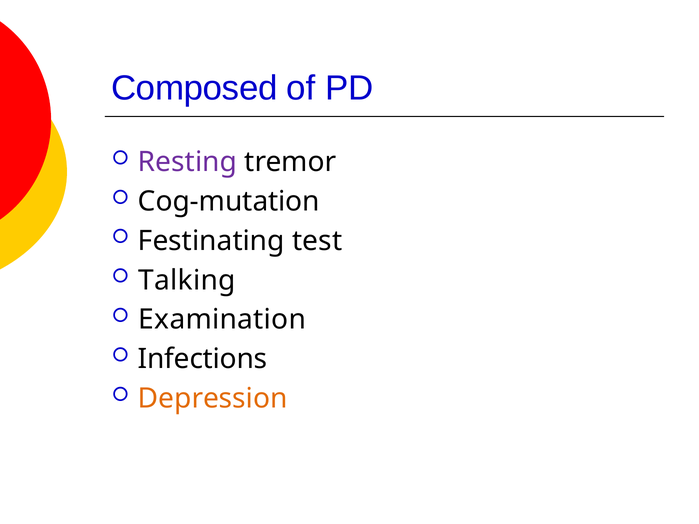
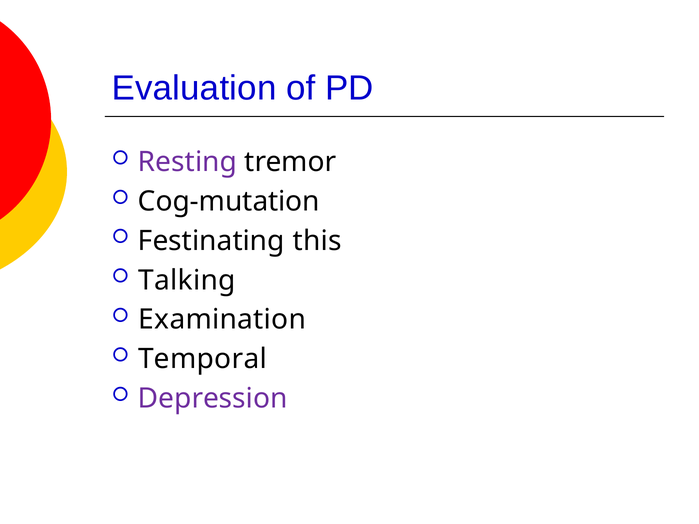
Composed: Composed -> Evaluation
test: test -> this
Infections: Infections -> Temporal
Depression colour: orange -> purple
